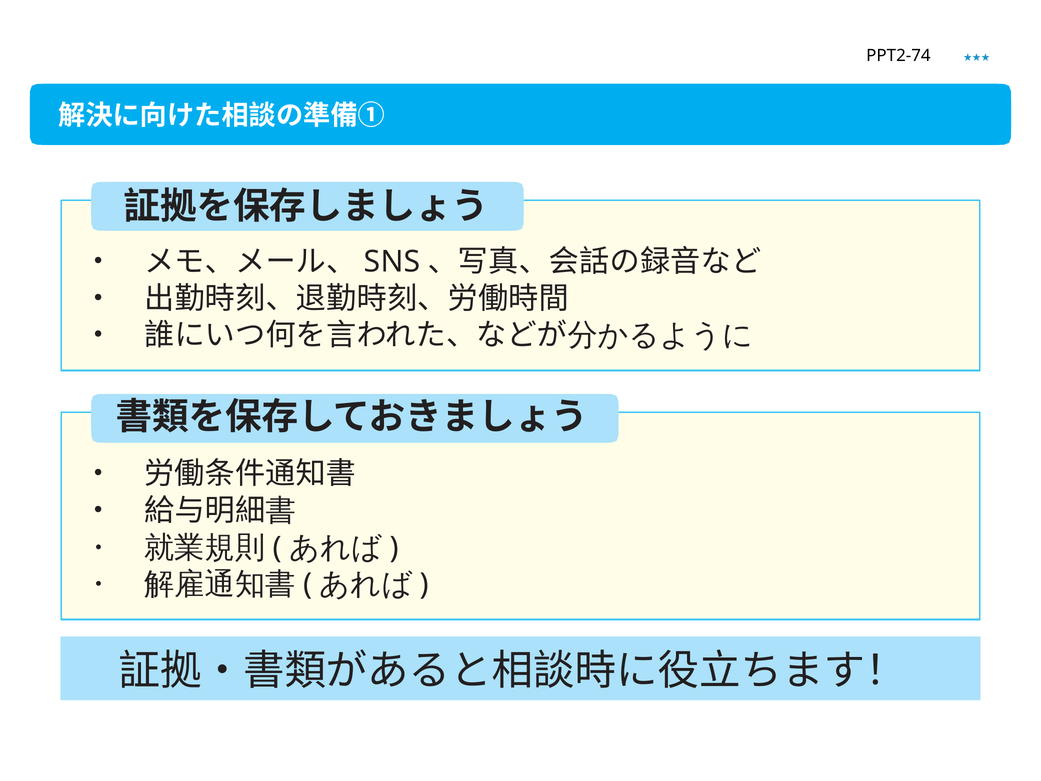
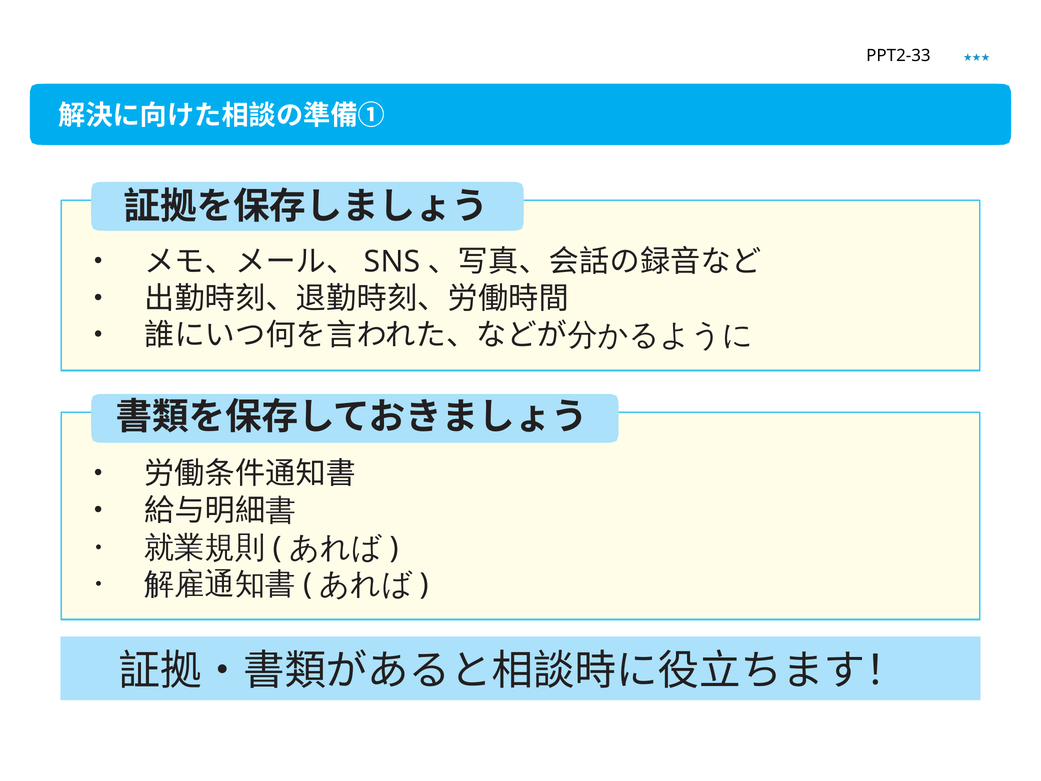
PPT2-74: PPT2-74 -> PPT2-33
